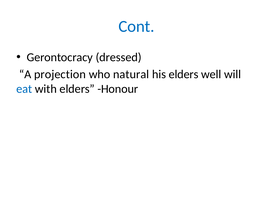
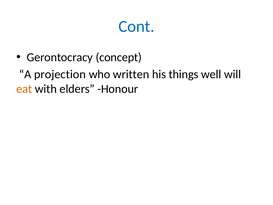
dressed: dressed -> concept
natural: natural -> written
his elders: elders -> things
eat colour: blue -> orange
